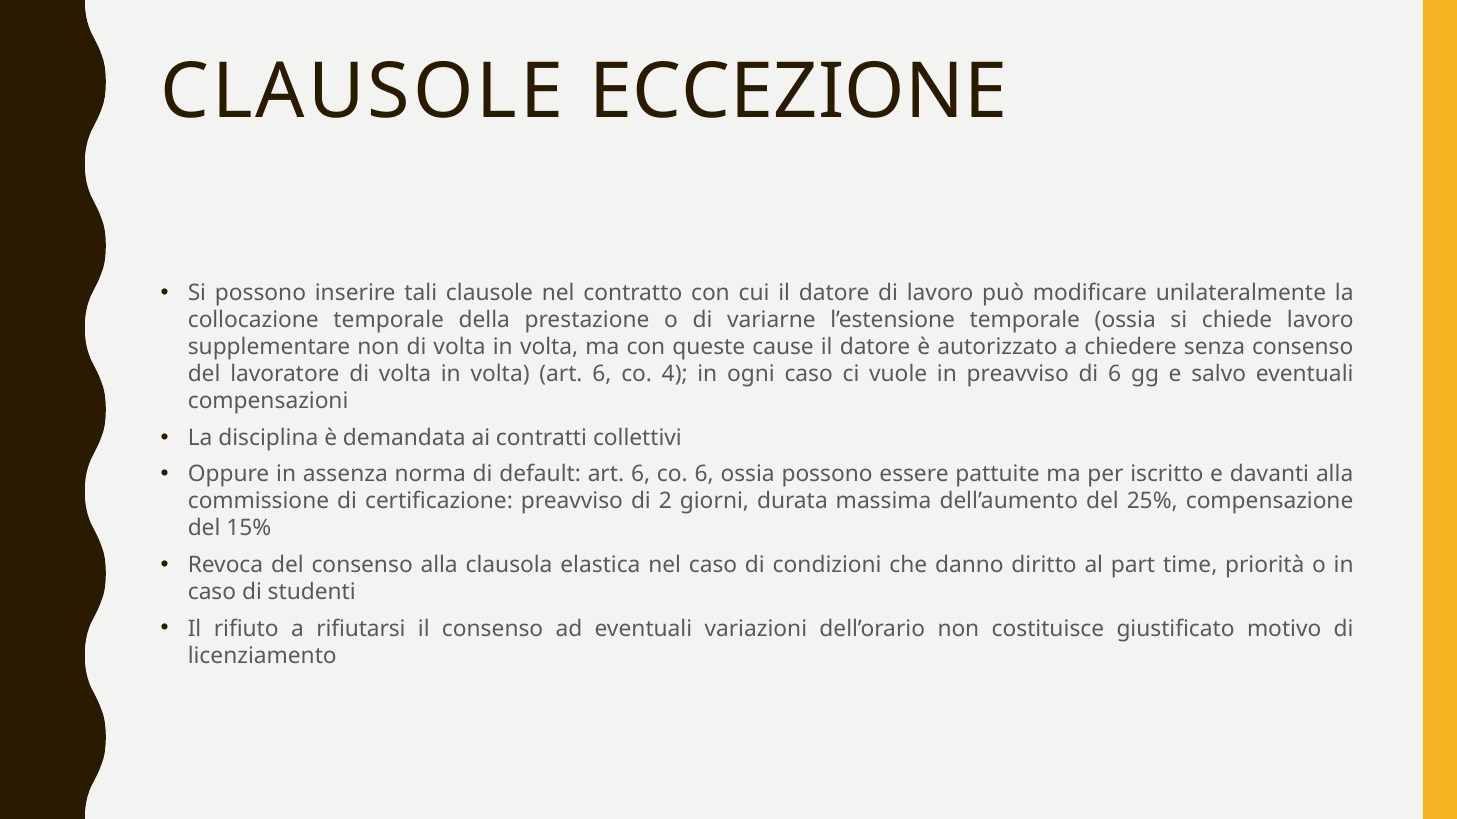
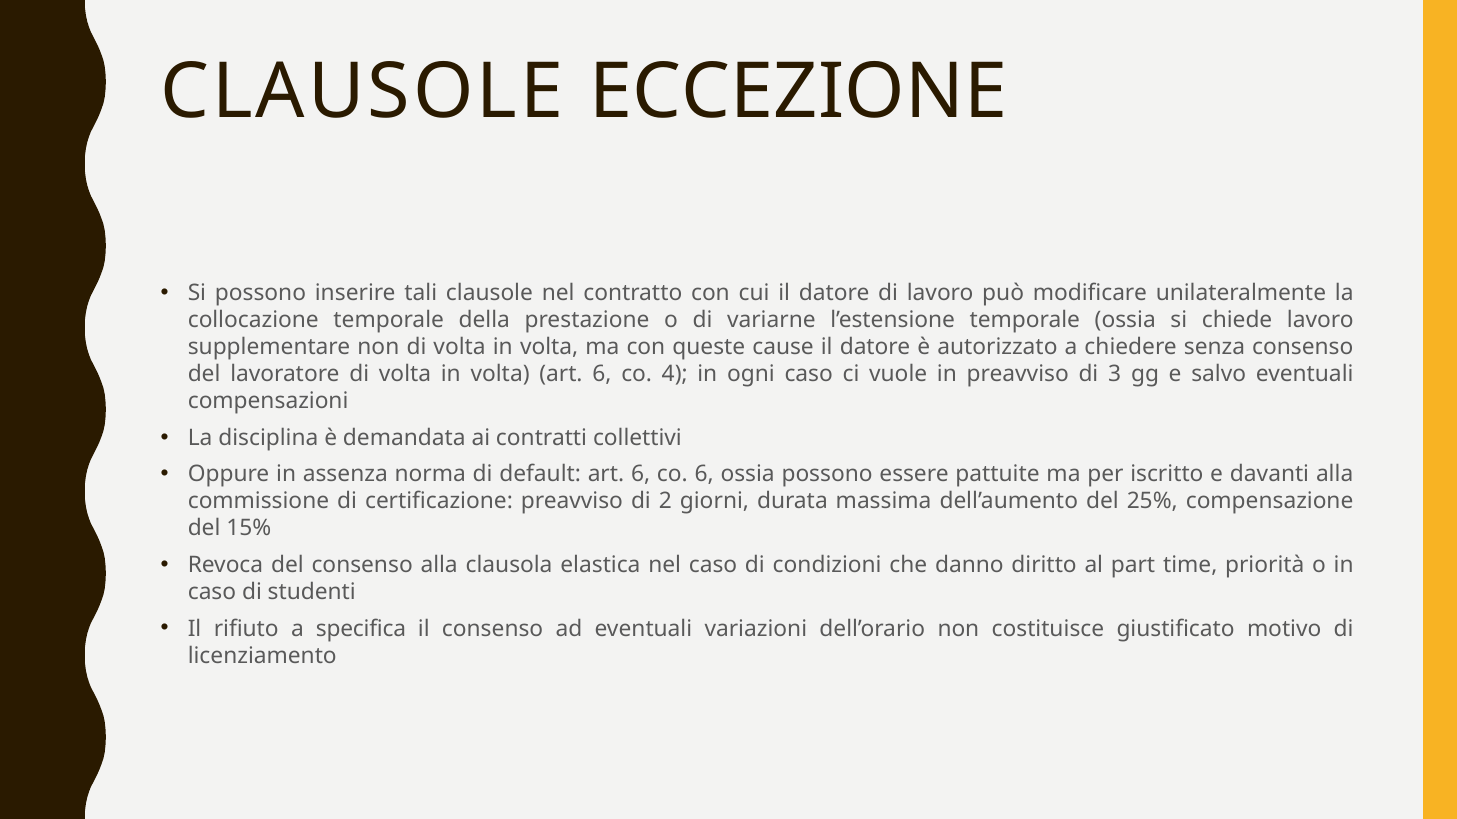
di 6: 6 -> 3
rifiutarsi: rifiutarsi -> specifica
